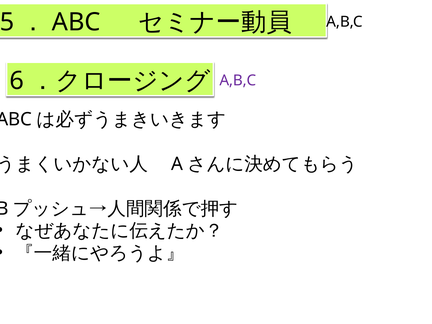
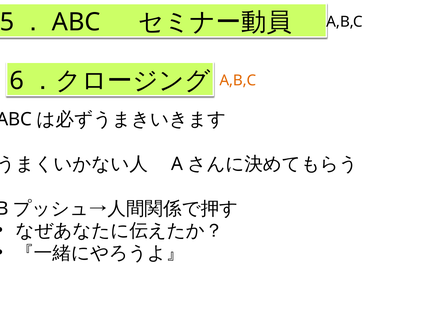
A,B,C at (238, 80) colour: purple -> orange
